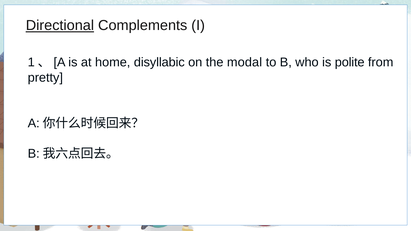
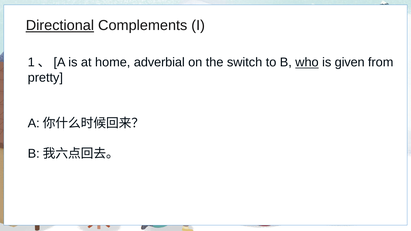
disyllabic: disyllabic -> adverbial
modal: modal -> switch
who underline: none -> present
polite: polite -> given
